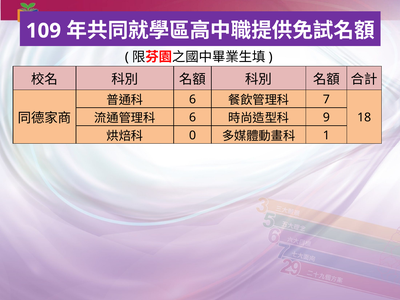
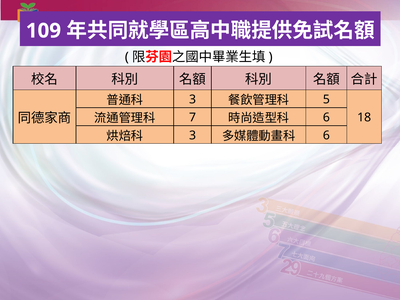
6 at (193, 100): 6 -> 3
7: 7 -> 5
6 at (193, 117): 6 -> 7
9 at (326, 117): 9 -> 6
0 at (193, 135): 0 -> 3
1 at (326, 135): 1 -> 6
